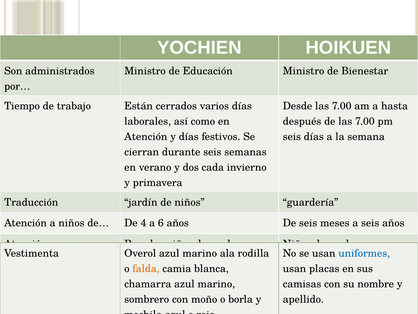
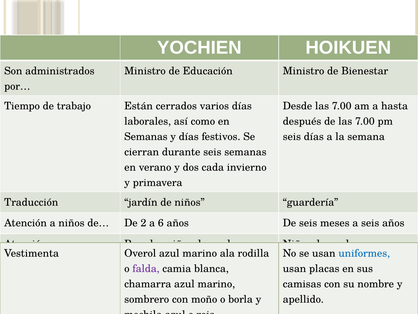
Atención at (146, 136): Atención -> Semanas
4: 4 -> 2
falda colour: orange -> purple
